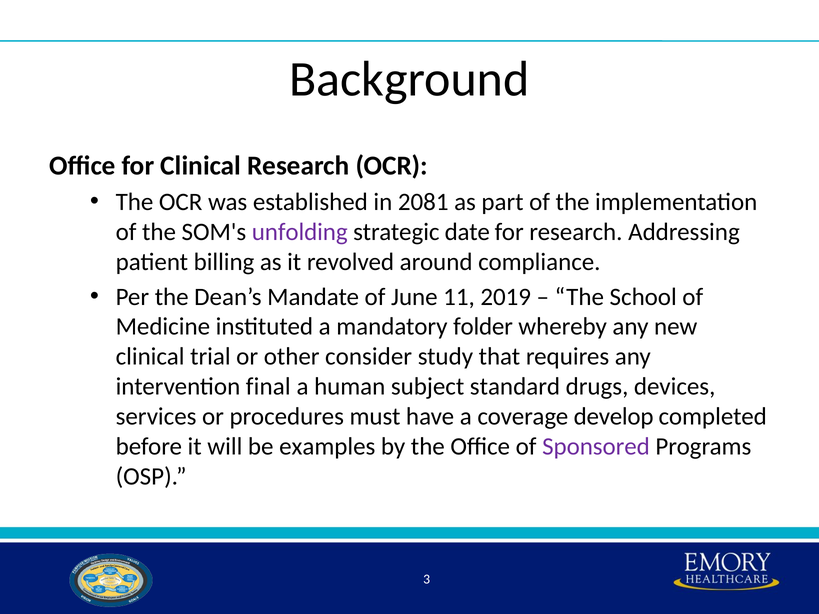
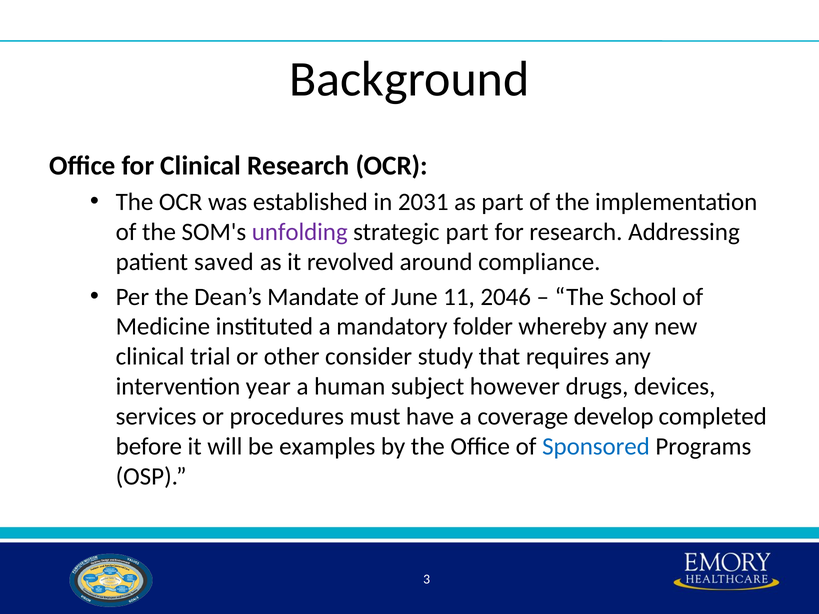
2081: 2081 -> 2031
strategic date: date -> part
billing: billing -> saved
2019: 2019 -> 2046
final: final -> year
standard: standard -> however
Sponsored colour: purple -> blue
